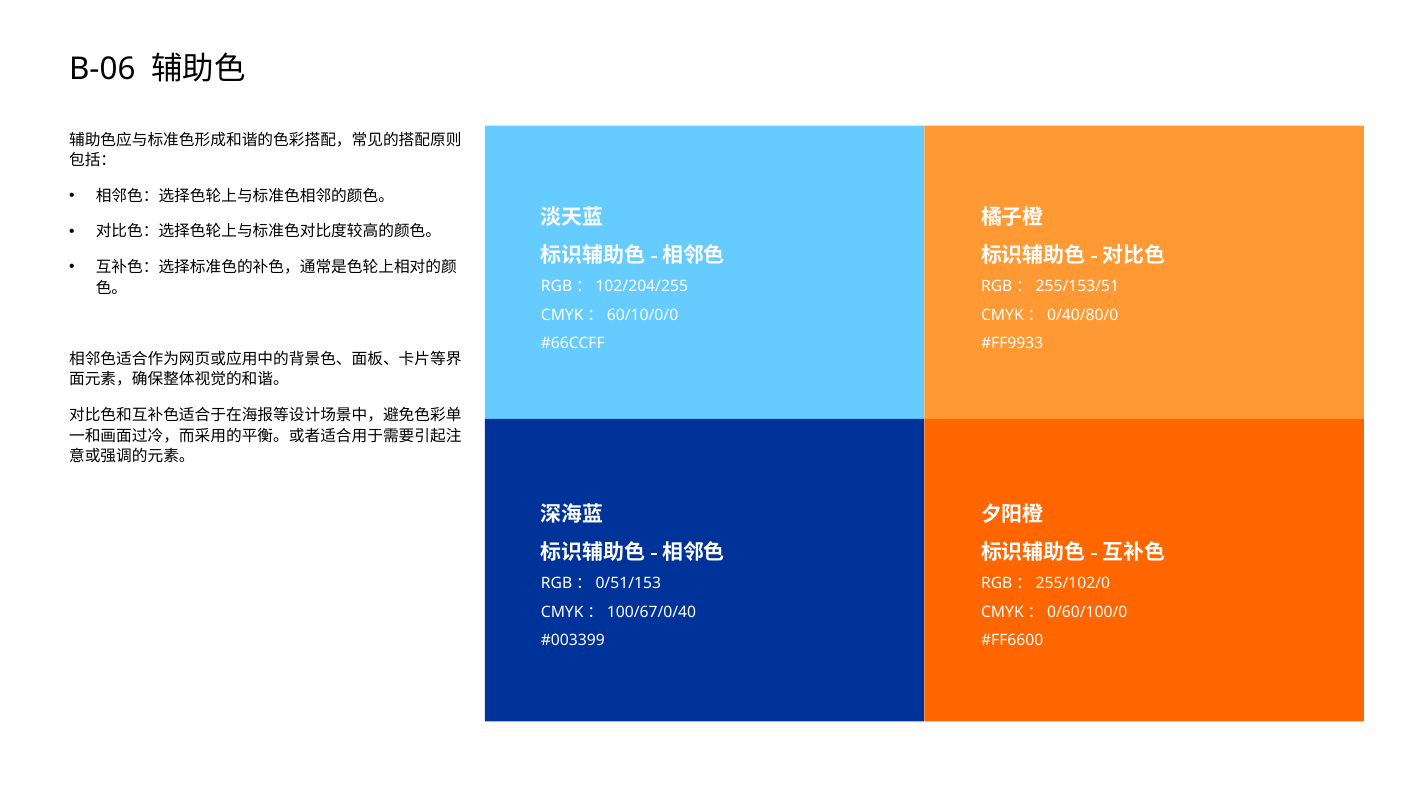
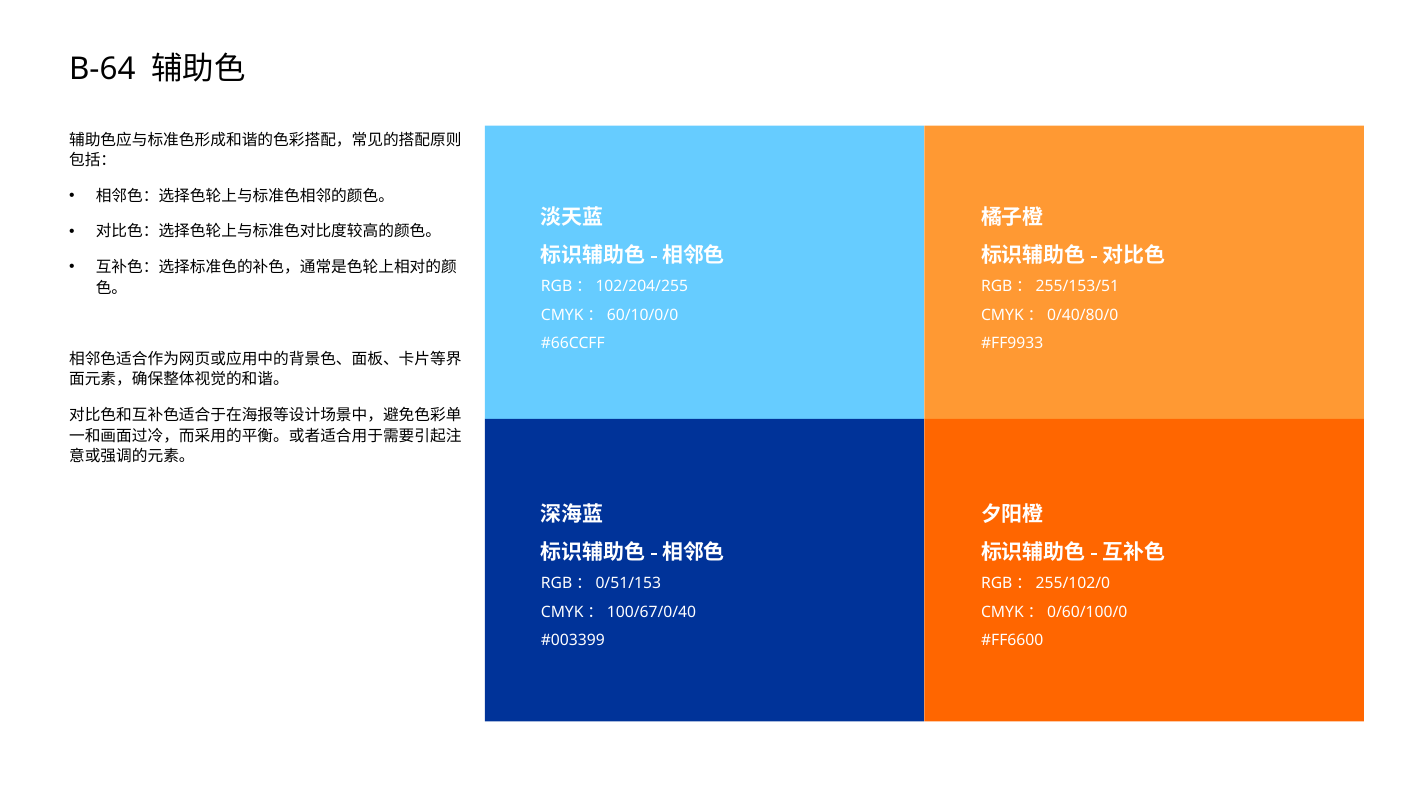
B-06: B-06 -> B-64
